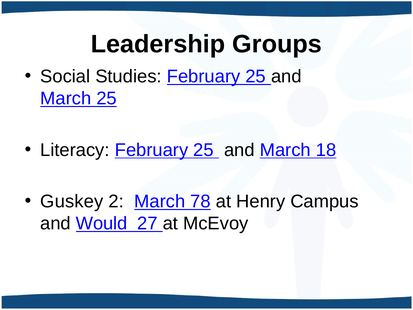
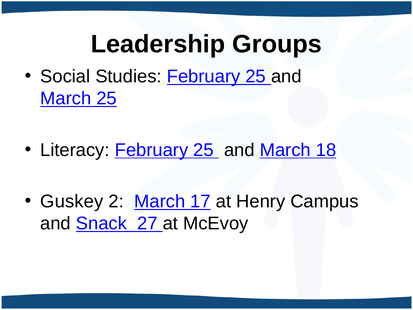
78: 78 -> 17
Would: Would -> Snack
